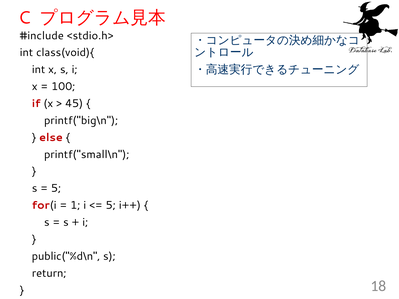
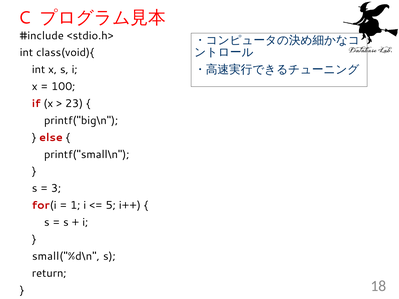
45: 45 -> 23
5 at (56, 188): 5 -> 3
public("%d\n: public("%d\n -> small("%d\n
